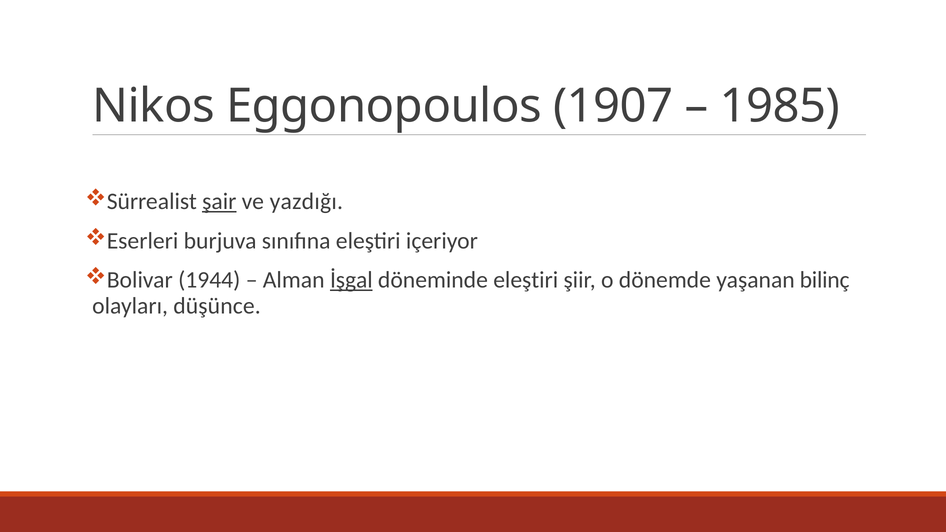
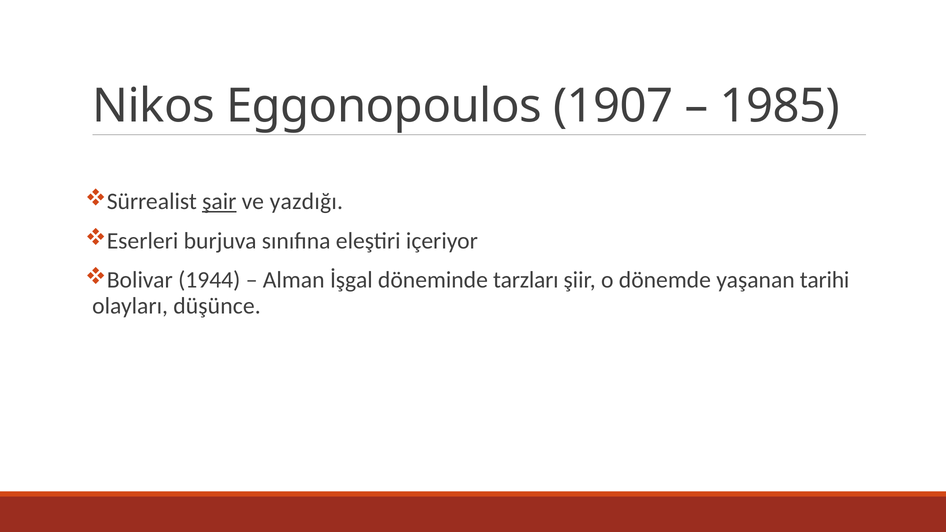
İşgal underline: present -> none
döneminde eleştiri: eleştiri -> tarzları
bilinç: bilinç -> tarihi
